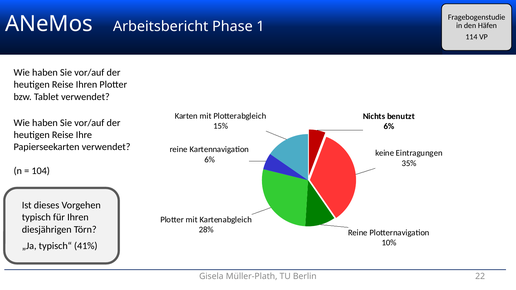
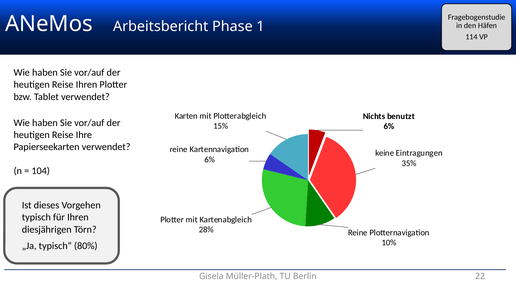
41%: 41% -> 80%
